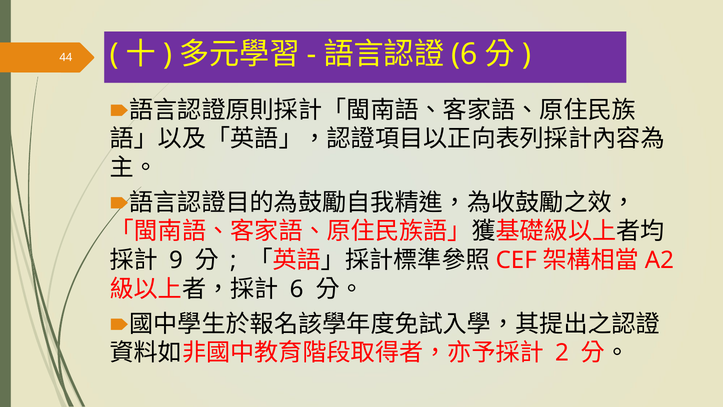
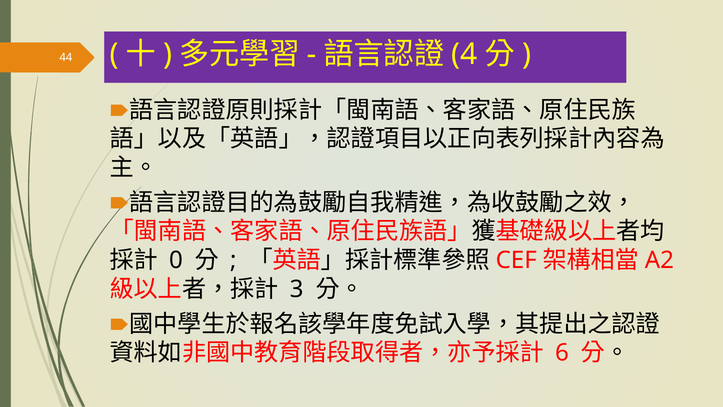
6 at (464, 54): 6 -> 4
9: 9 -> 0
6 at (297, 289): 6 -> 3
2: 2 -> 6
